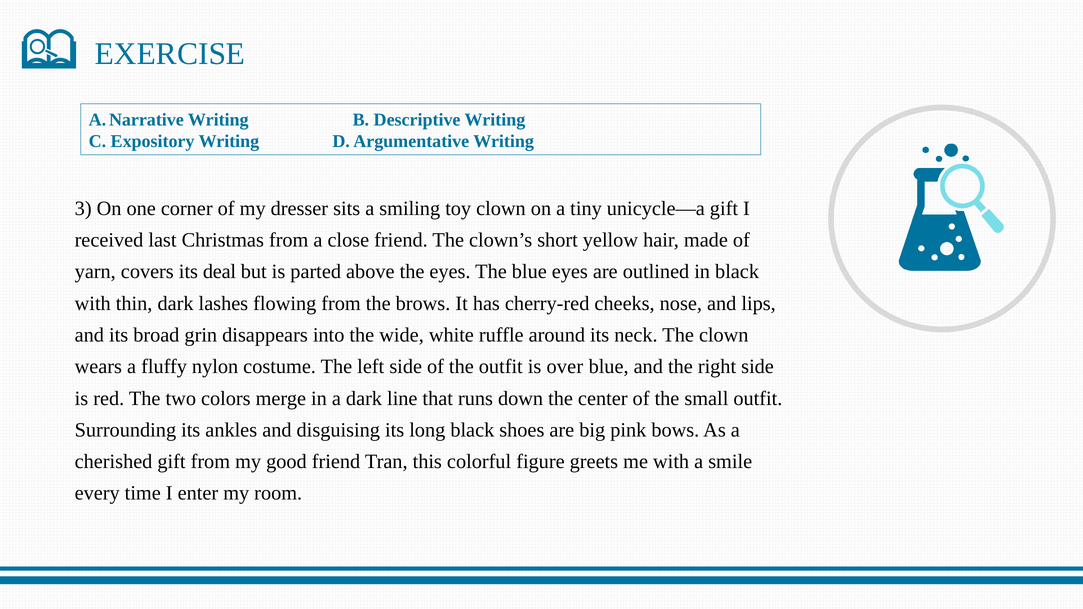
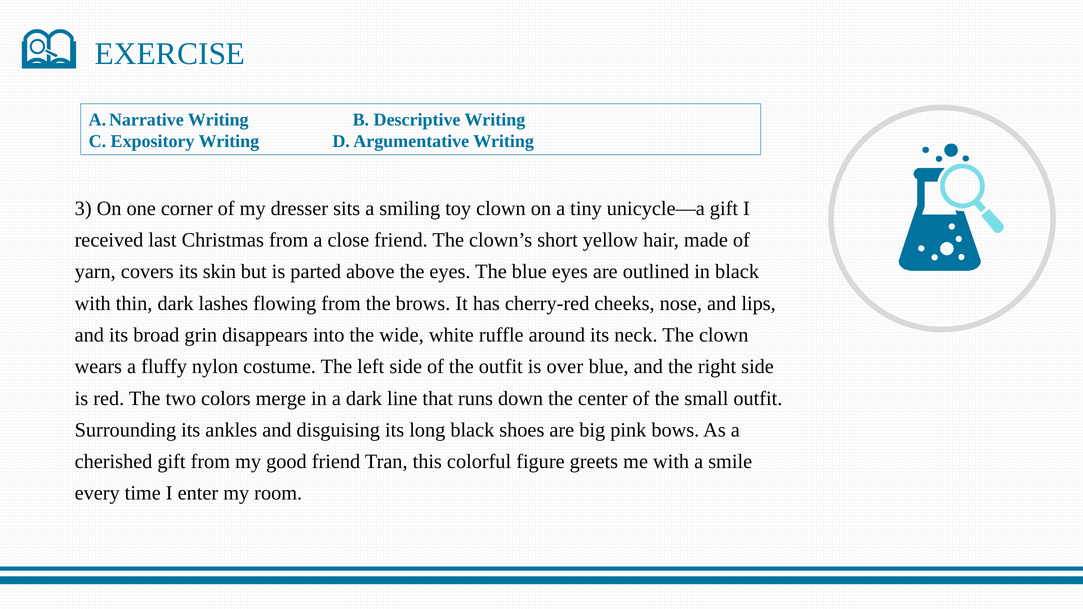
deal: deal -> skin
